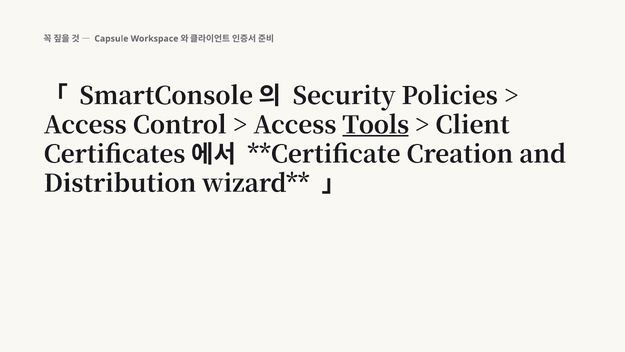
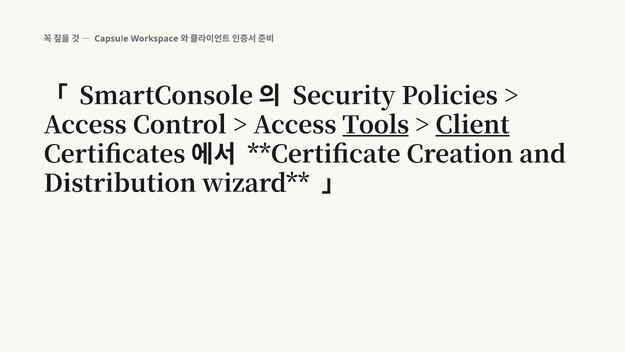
Client underline: none -> present
